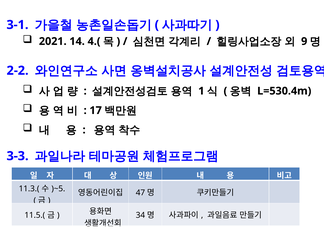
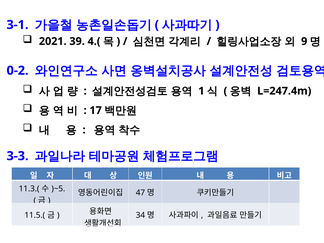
14: 14 -> 39
2-2: 2-2 -> 0-2
L=530.4m: L=530.4m -> L=247.4m
